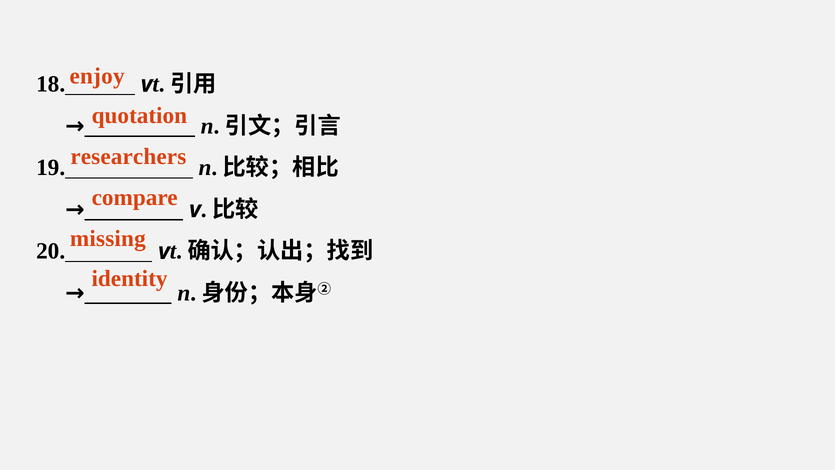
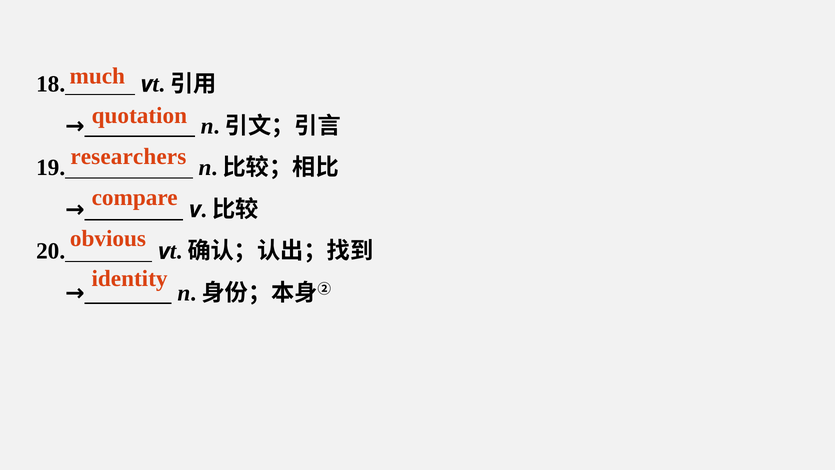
enjoy: enjoy -> much
missing: missing -> obvious
